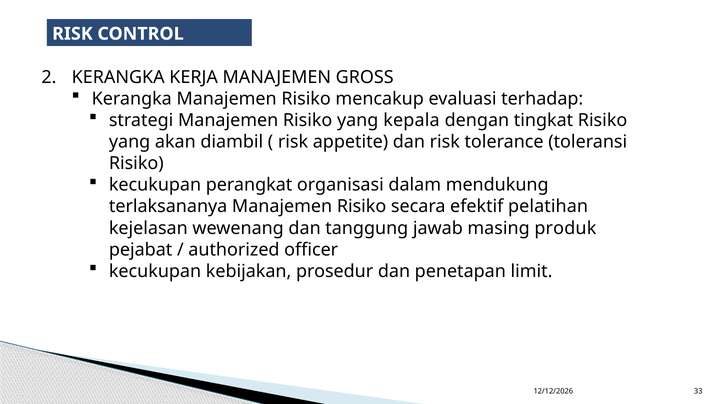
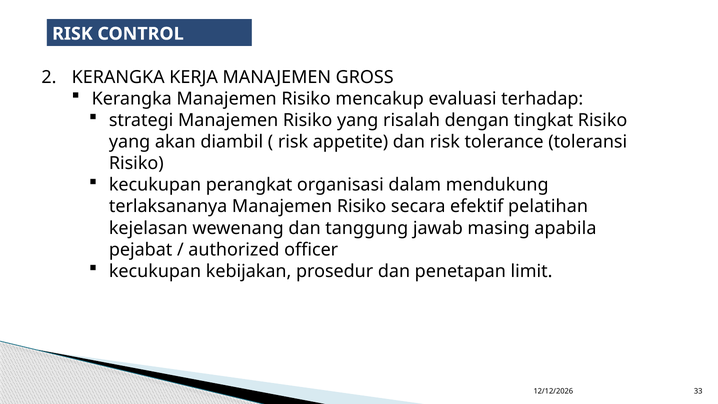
kepala: kepala -> risalah
produk: produk -> apabila
